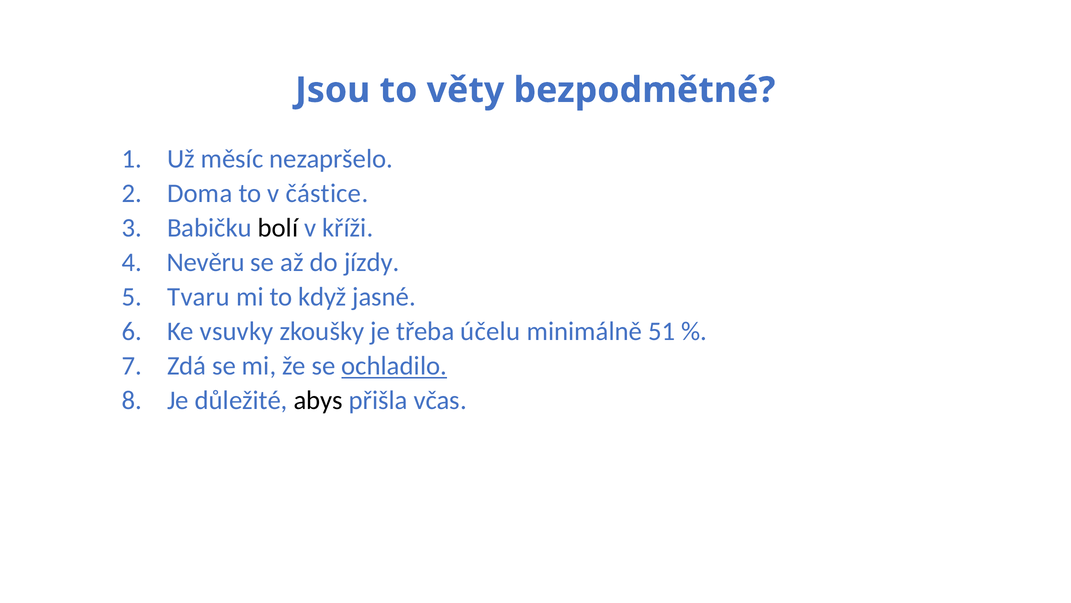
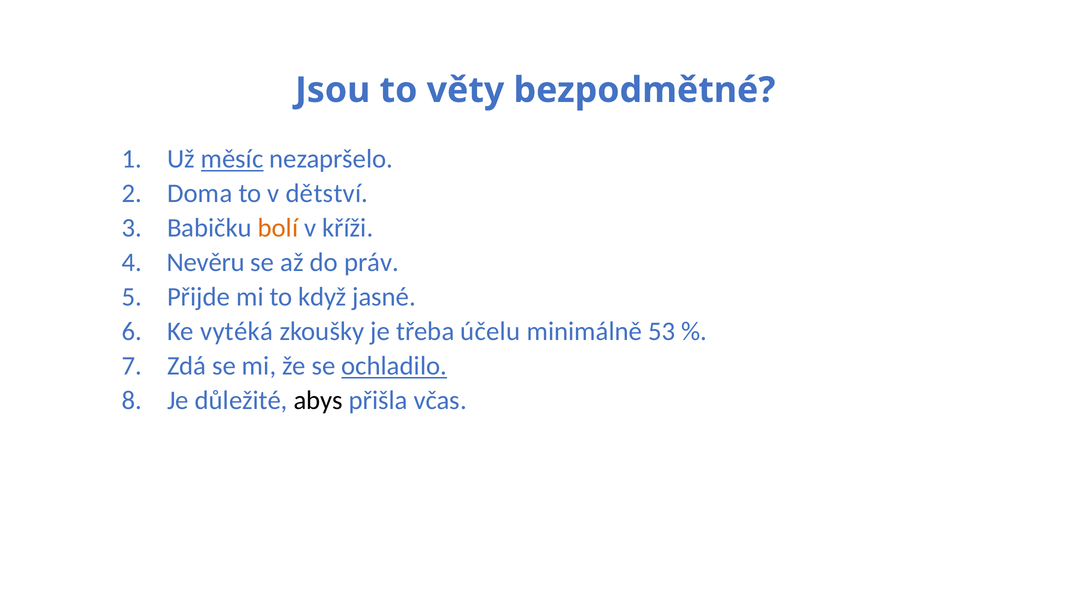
měsíc underline: none -> present
částice: částice -> dětství
bolí colour: black -> orange
jízdy: jízdy -> práv
Tvaru: Tvaru -> Přijde
vsuvky: vsuvky -> vytéká
51: 51 -> 53
